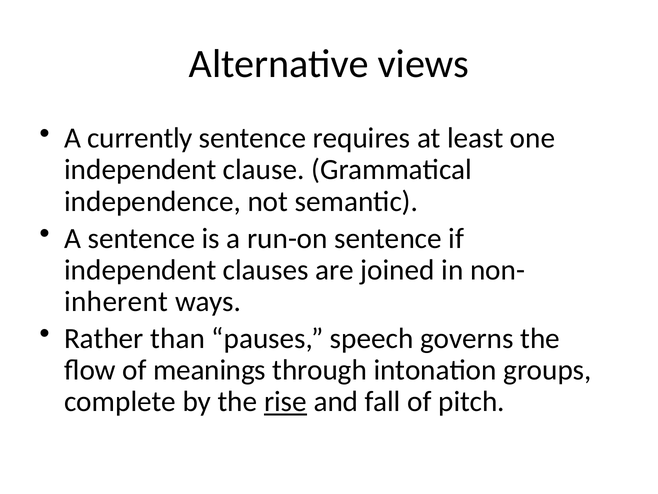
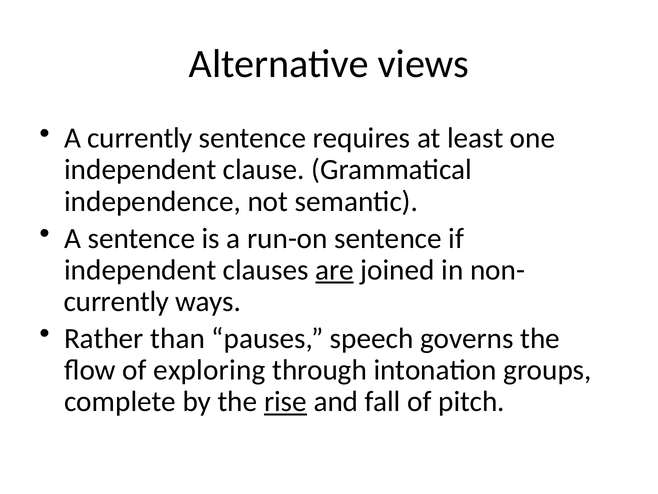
are underline: none -> present
inherent at (116, 301): inherent -> currently
meanings: meanings -> exploring
